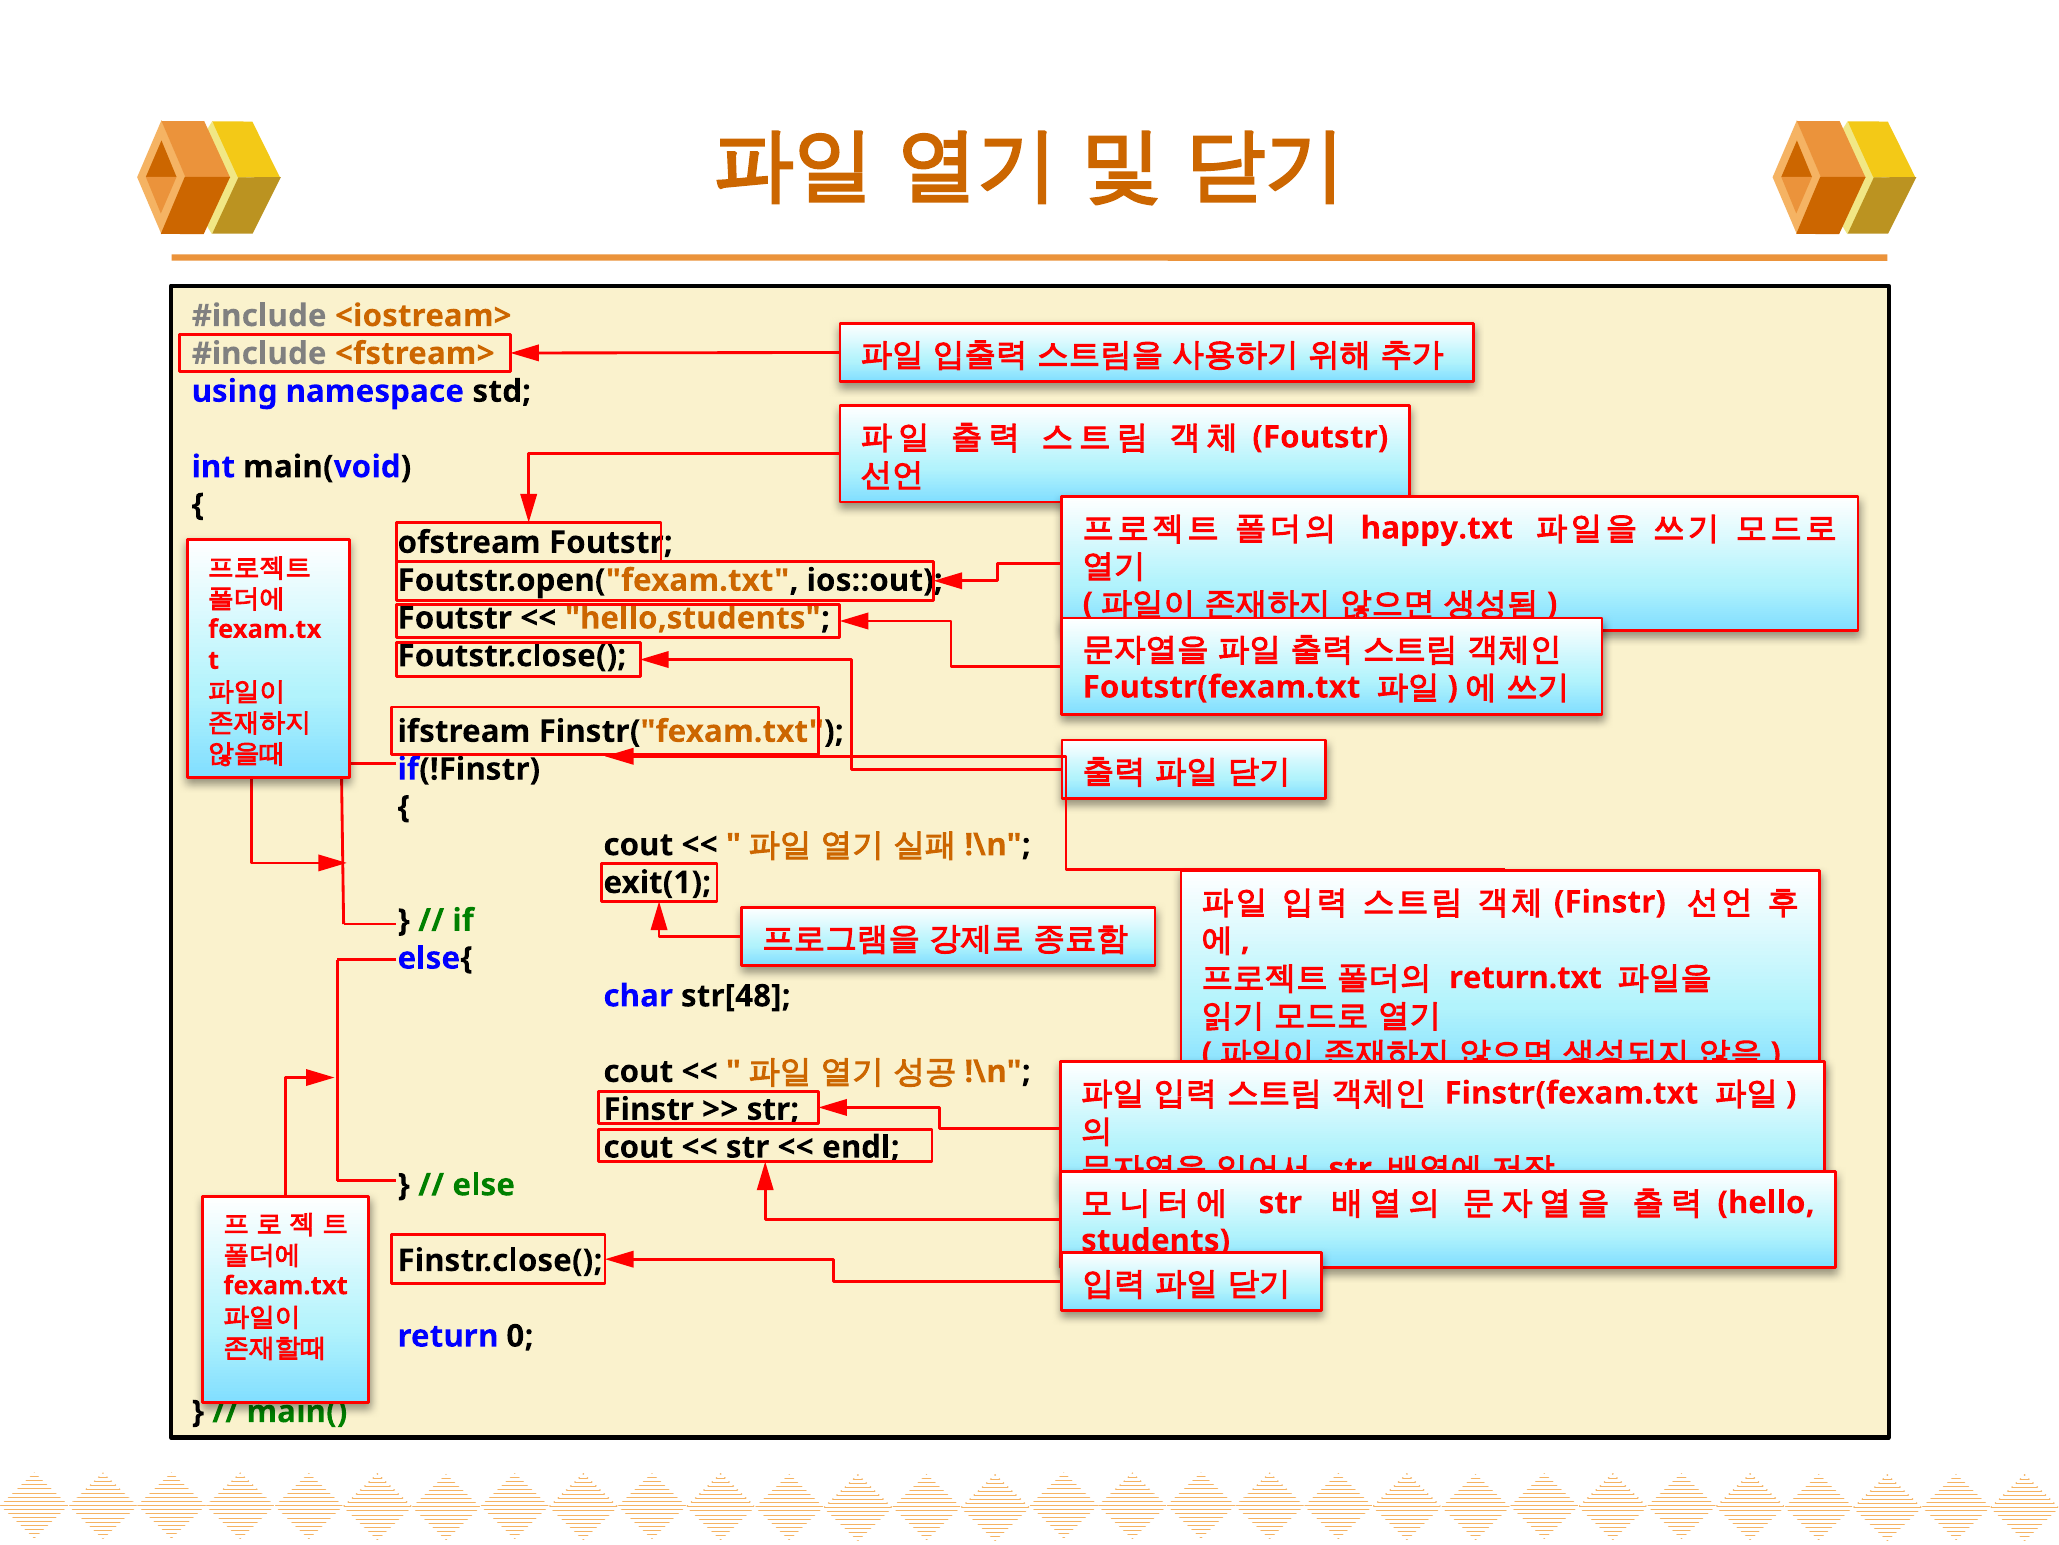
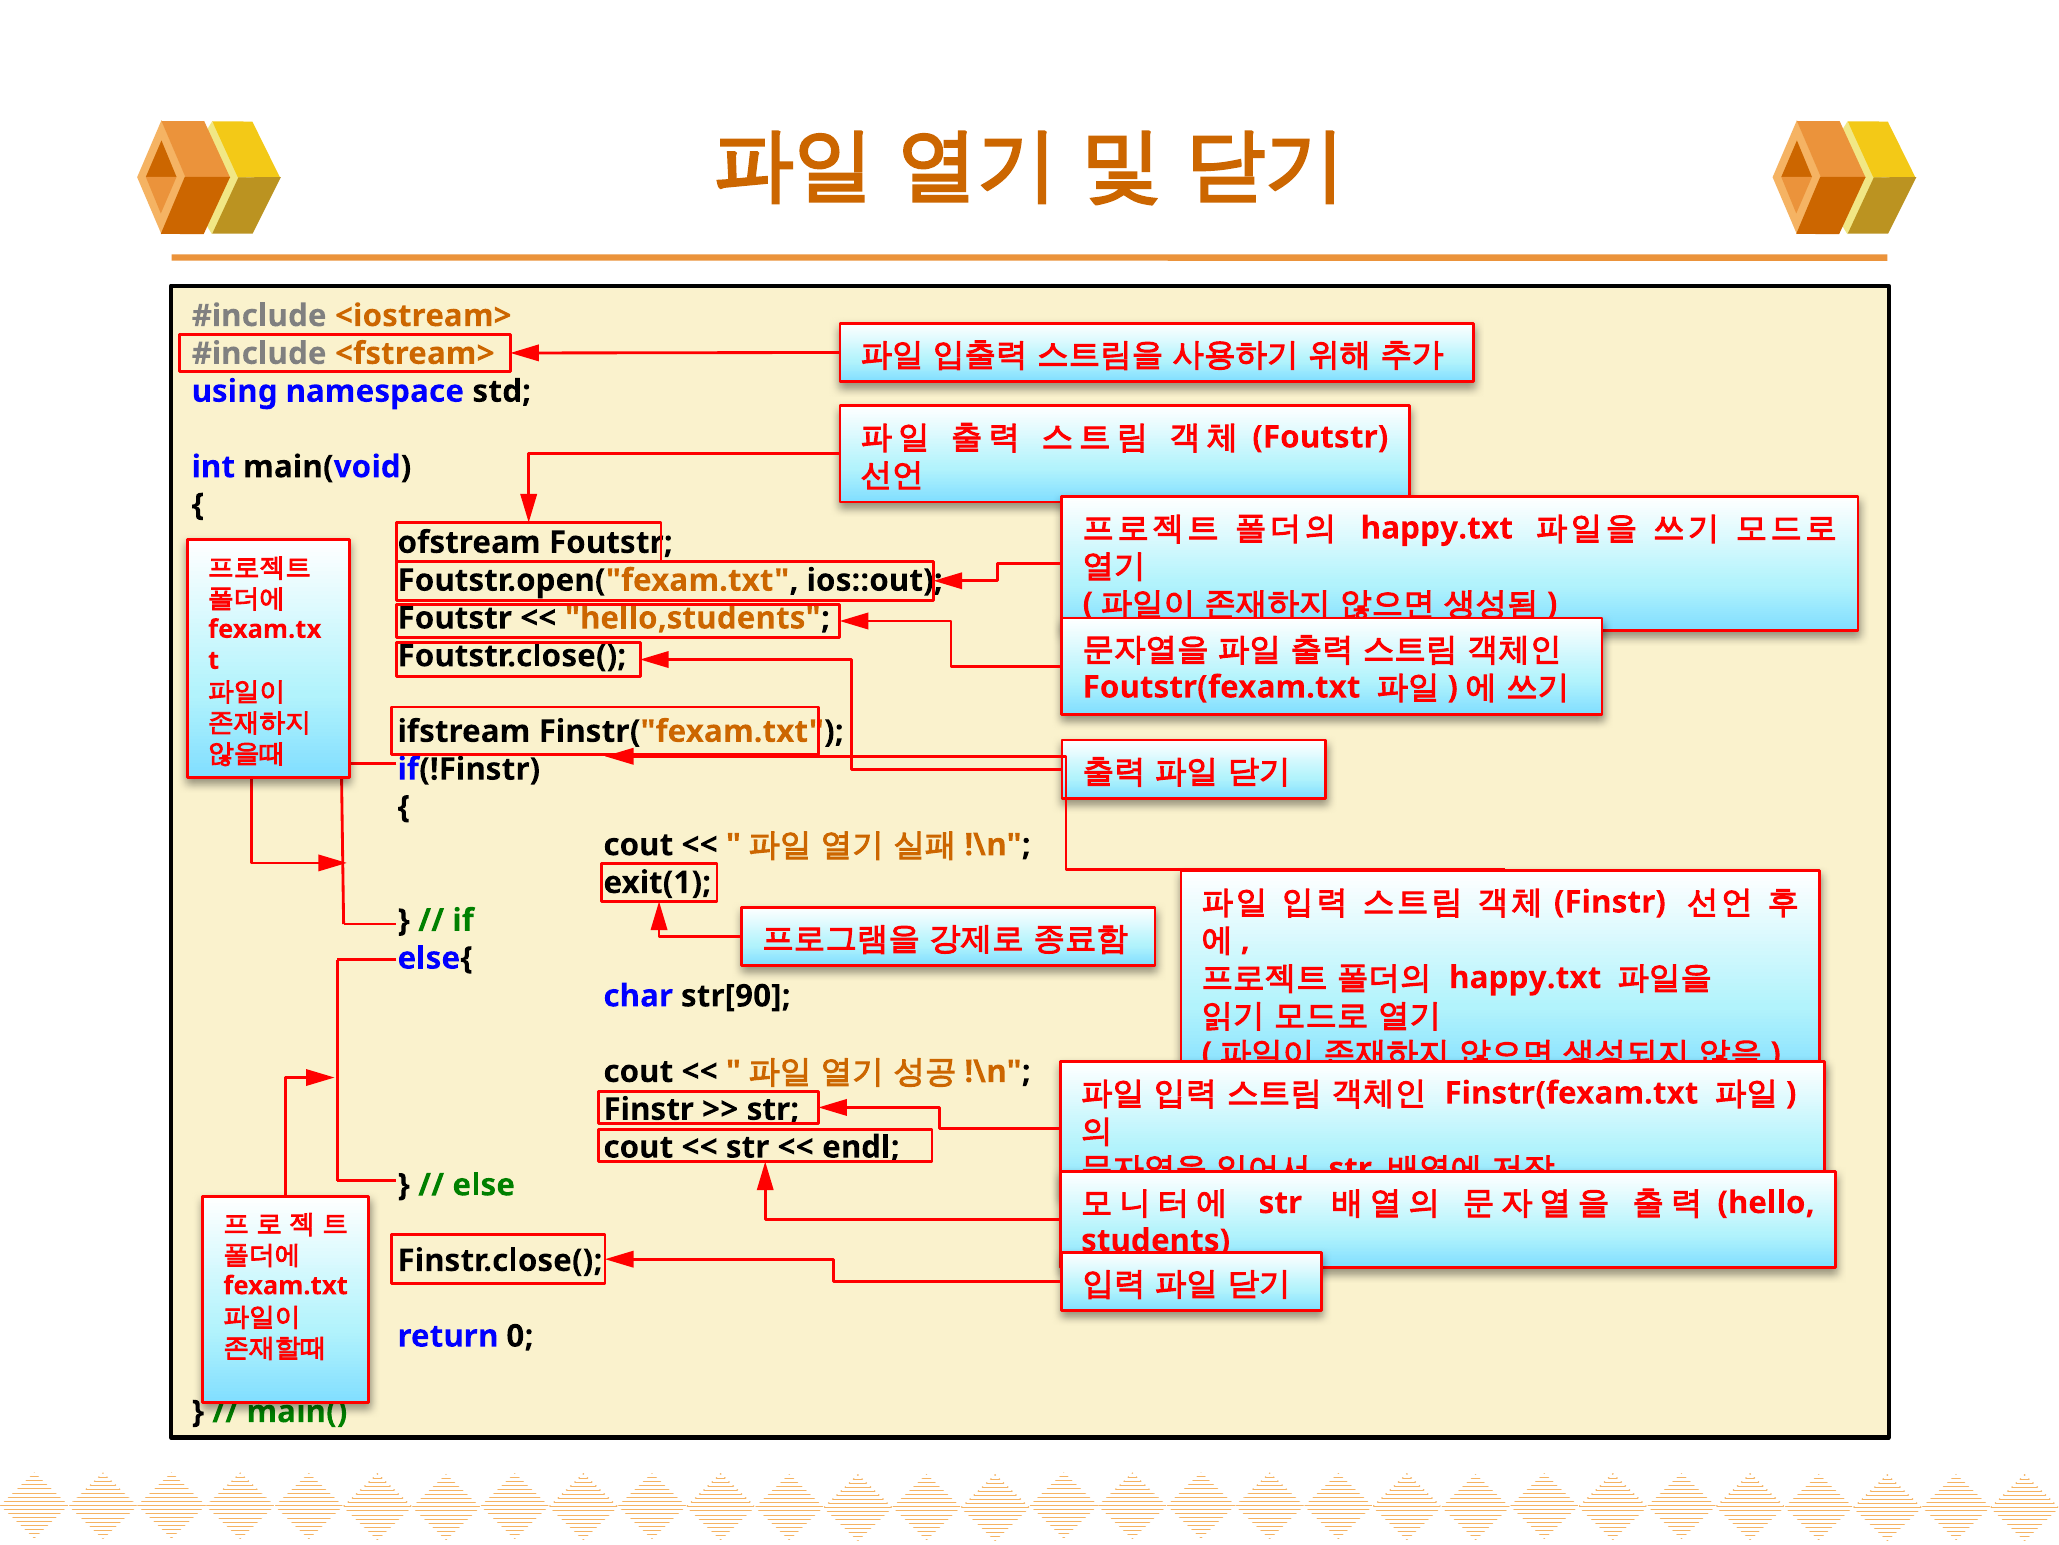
return.txt at (1525, 977): return.txt -> happy.txt
str[48: str[48 -> str[90
